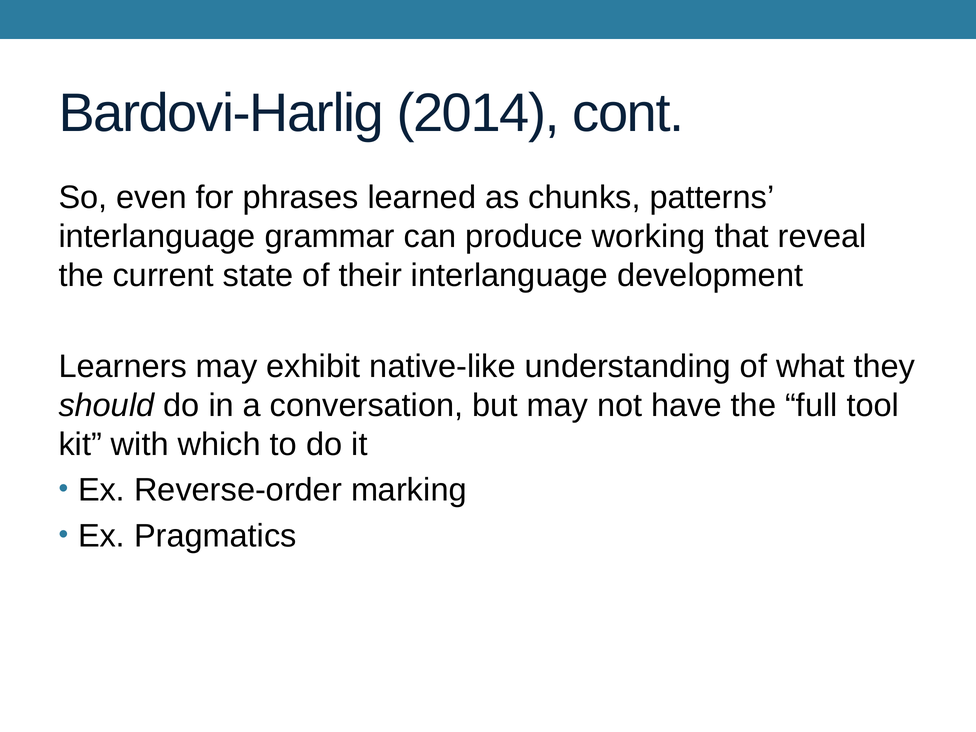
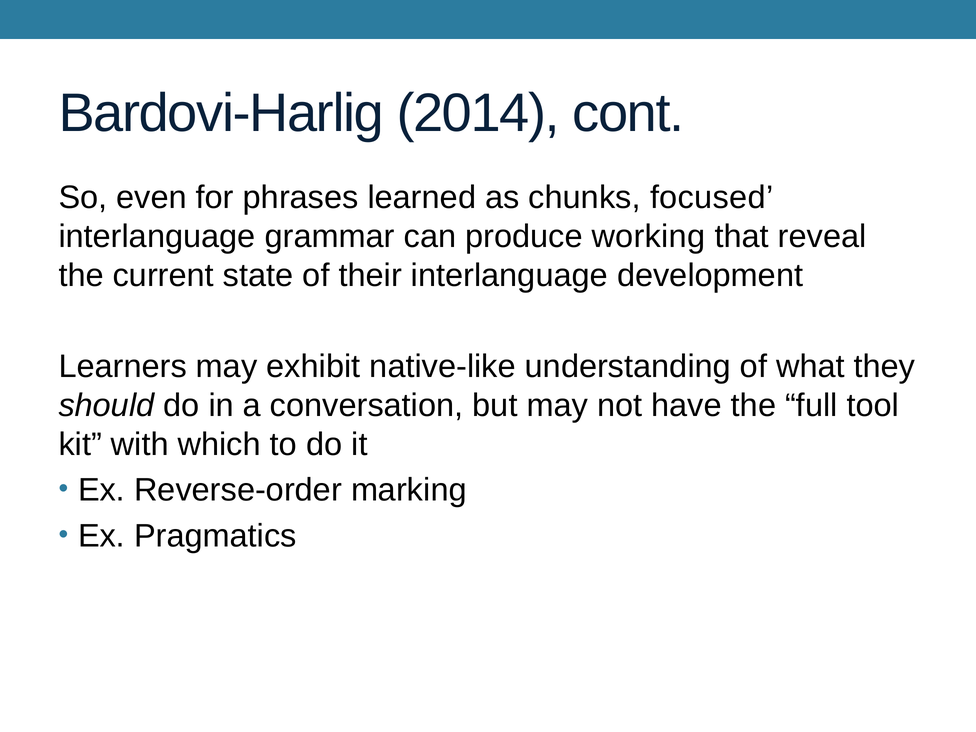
patterns: patterns -> focused
